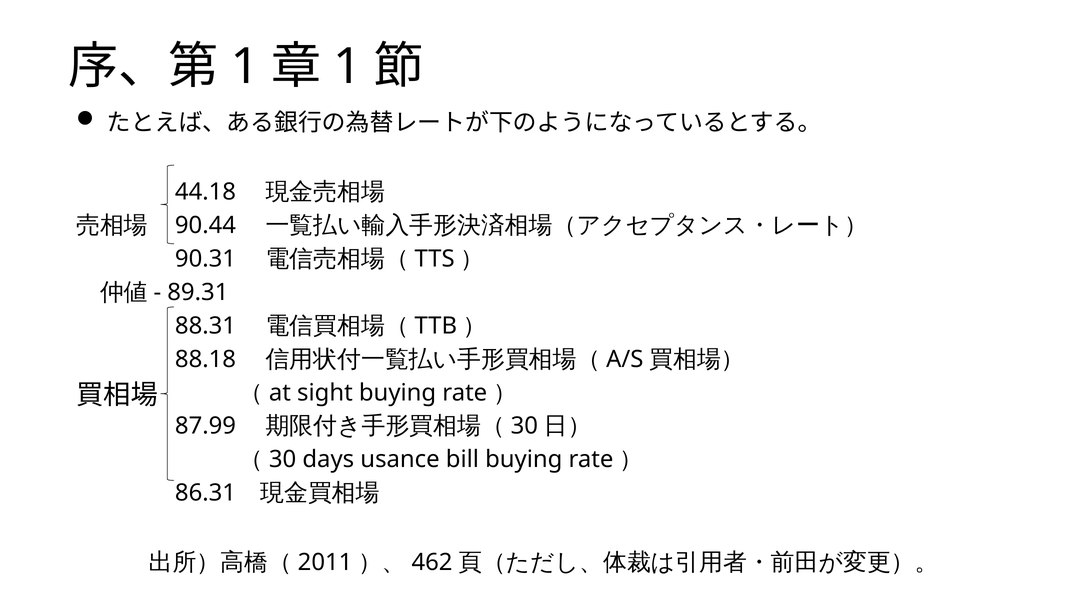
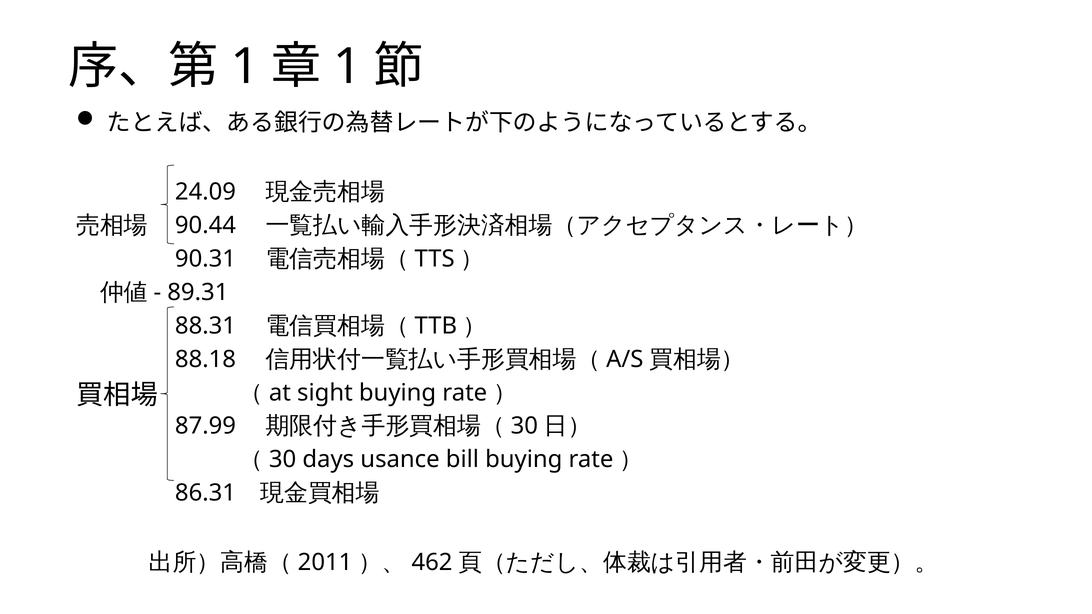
44.18: 44.18 -> 24.09
